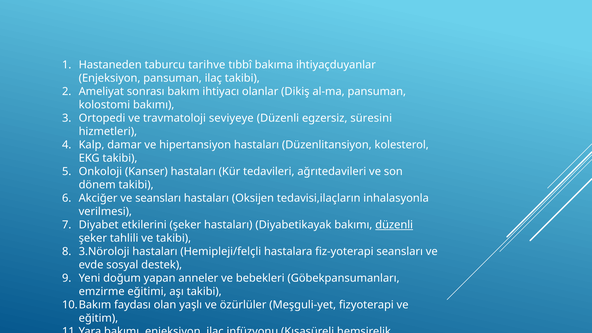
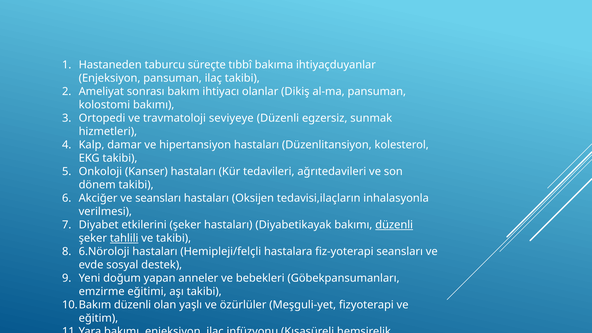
tarihve: tarihve -> süreçte
süresini: süresini -> sunmak
tahlili underline: none -> present
3.Nöroloji: 3.Nöroloji -> 6.Nöroloji
faydası at (132, 305): faydası -> düzenli
